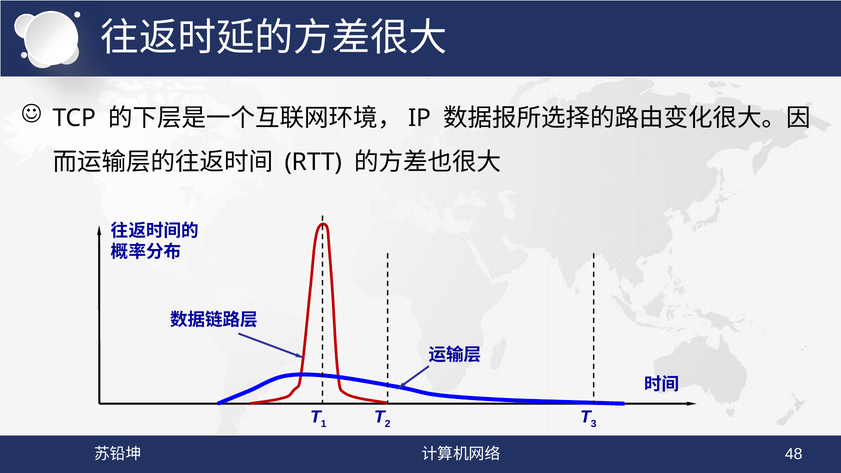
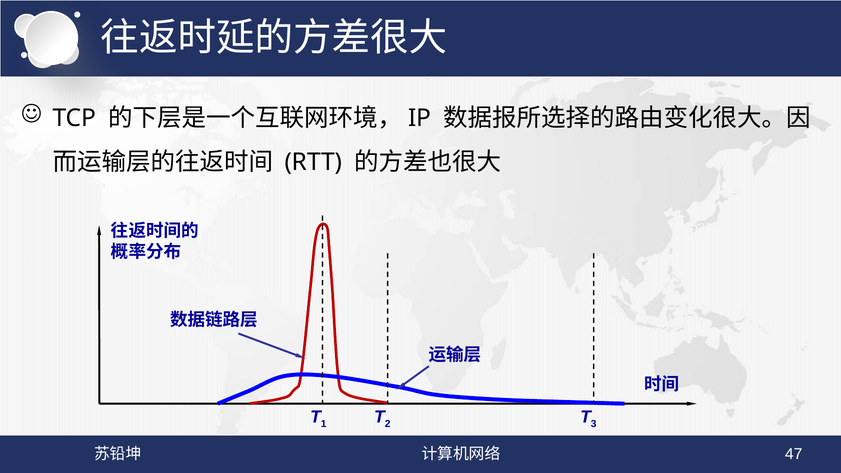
48: 48 -> 47
